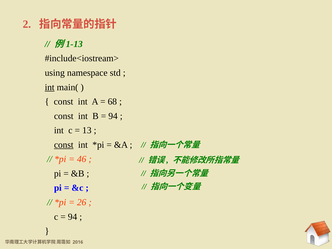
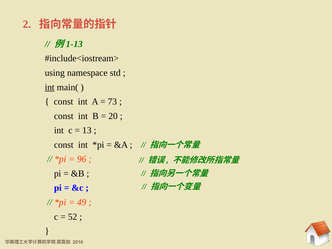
68: 68 -> 73
94 at (113, 116): 94 -> 20
const at (64, 145) underline: present -> none
46: 46 -> 96
26: 26 -> 49
94 at (73, 217): 94 -> 52
